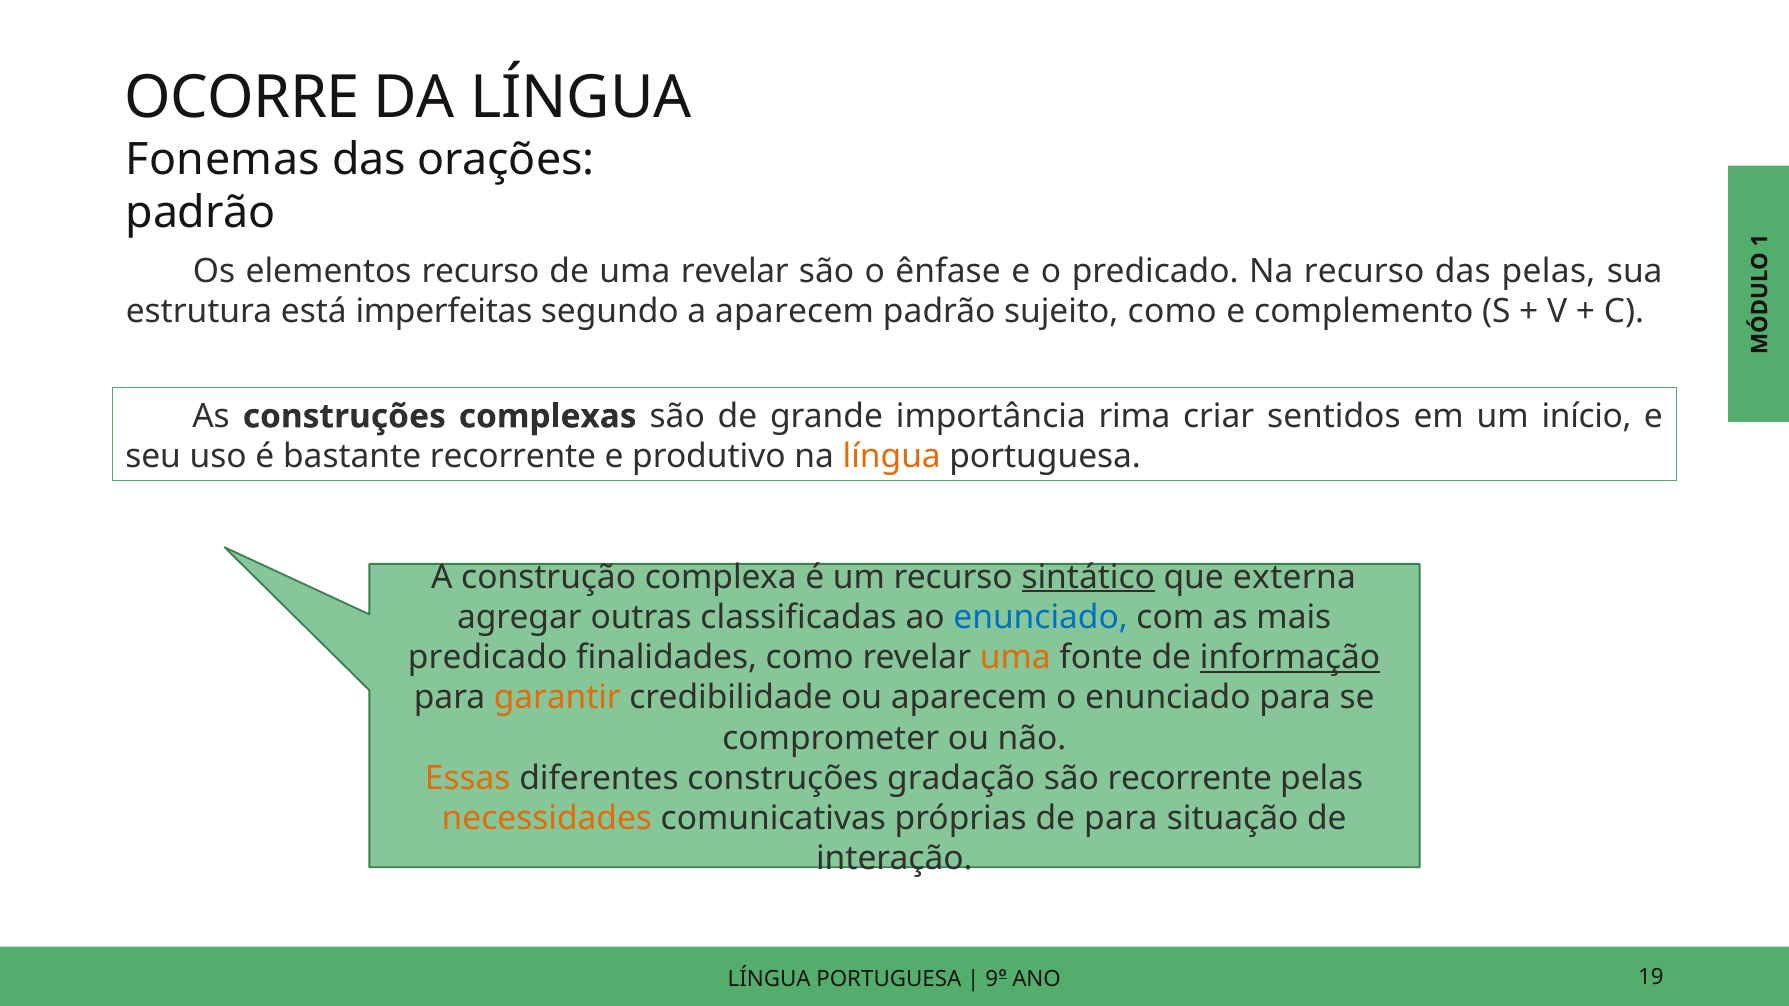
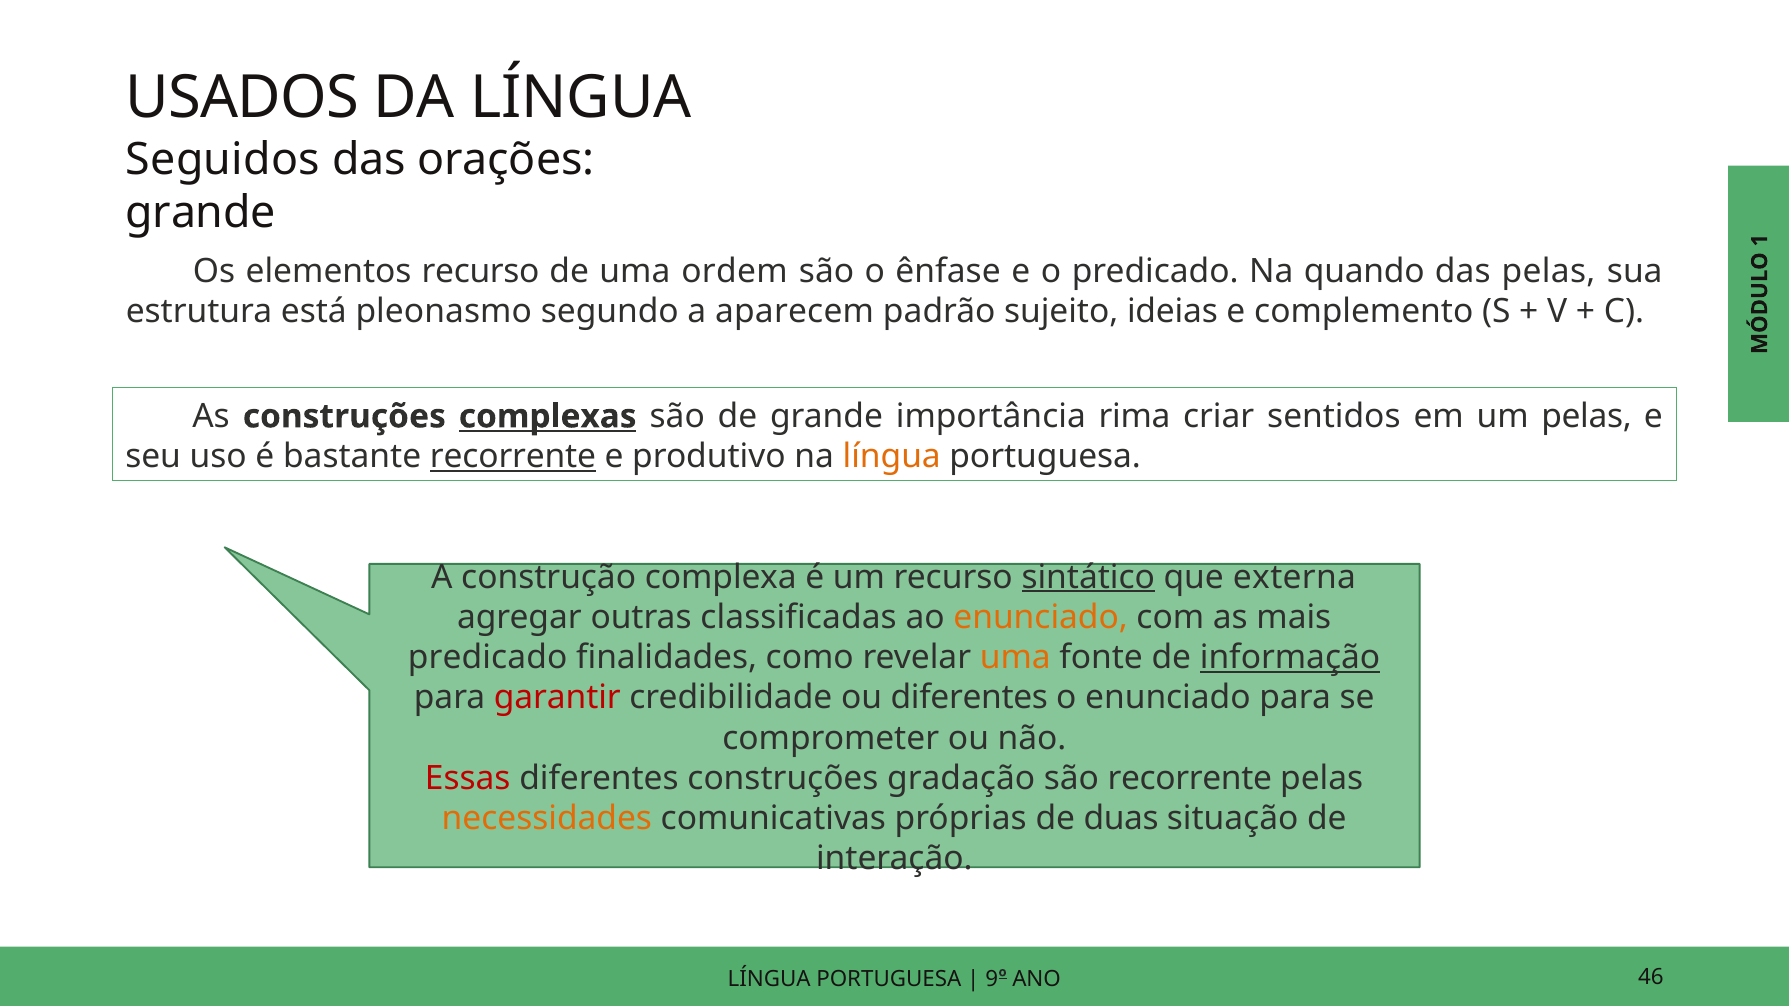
OCORRE: OCORRE -> USADOS
Fonemas: Fonemas -> Seguidos
padrão at (201, 213): padrão -> grande
uma revelar: revelar -> ordem
Na recurso: recurso -> quando
imperfeitas: imperfeitas -> pleonasmo
sujeito como: como -> ideias
complexas underline: none -> present
um início: início -> pelas
recorrente at (513, 457) underline: none -> present
enunciado at (1041, 617) colour: blue -> orange
garantir colour: orange -> red
ou aparecem: aparecem -> diferentes
Essas colour: orange -> red
de para: para -> duas
19: 19 -> 46
